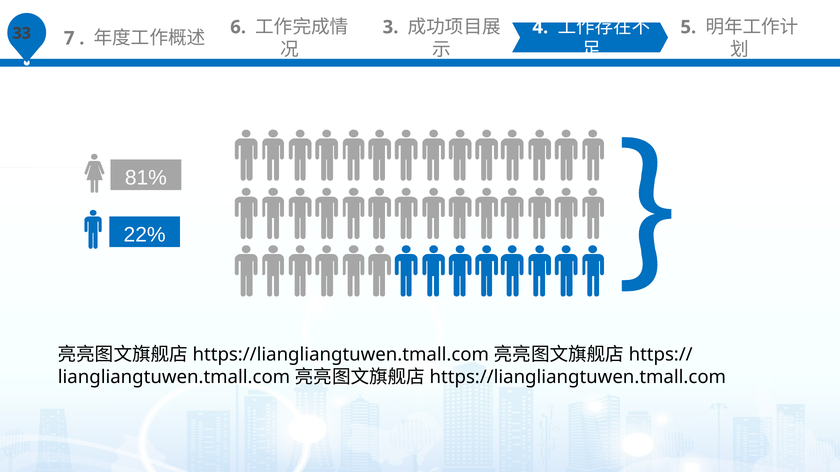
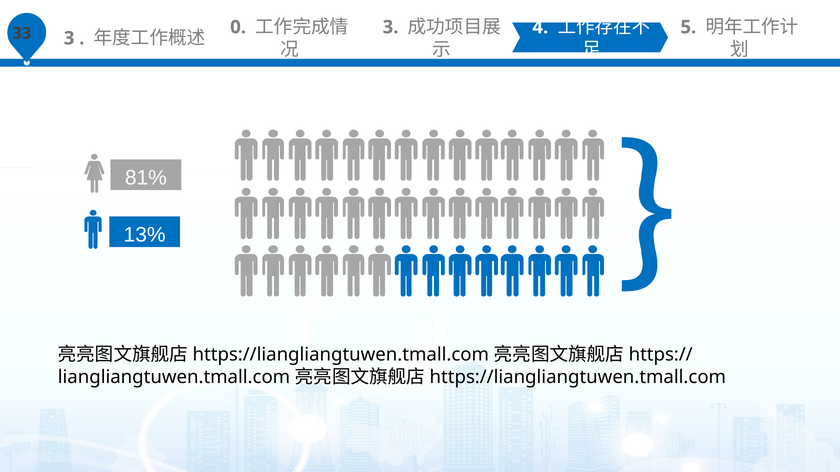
7 at (69, 38): 7 -> 3
6: 6 -> 0
22%: 22% -> 13%
